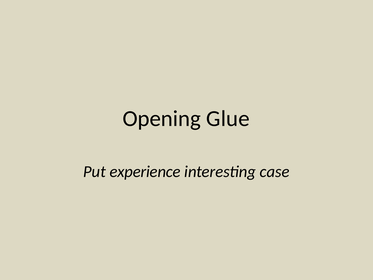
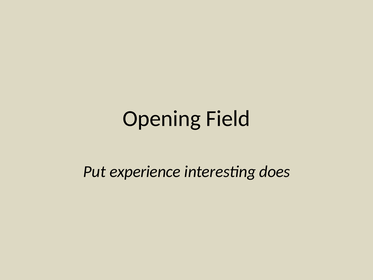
Glue: Glue -> Field
case: case -> does
